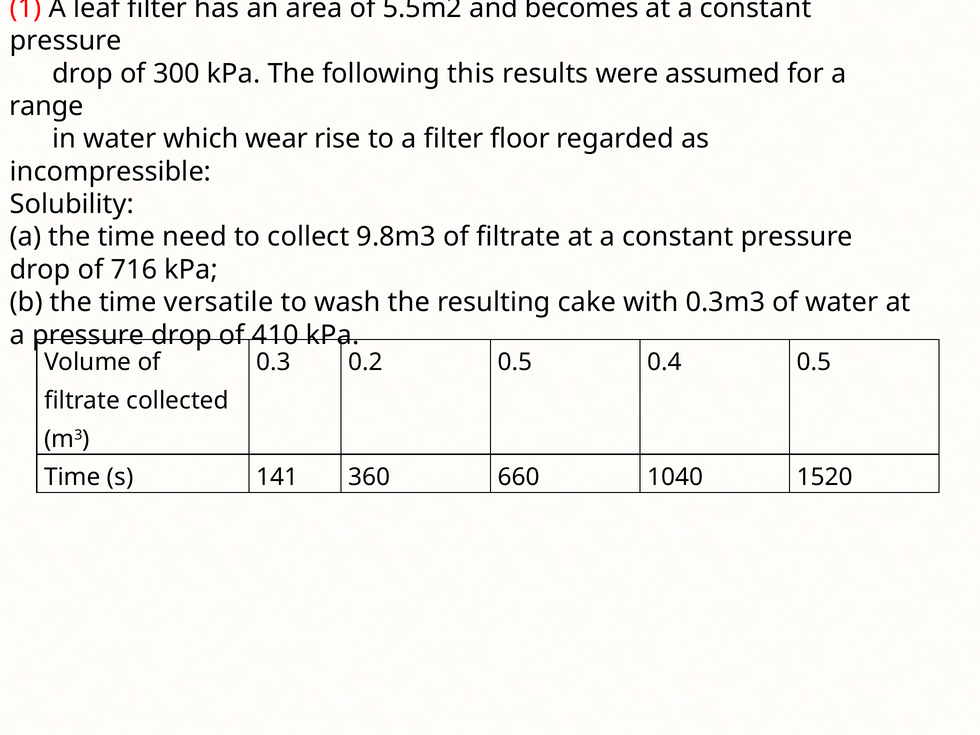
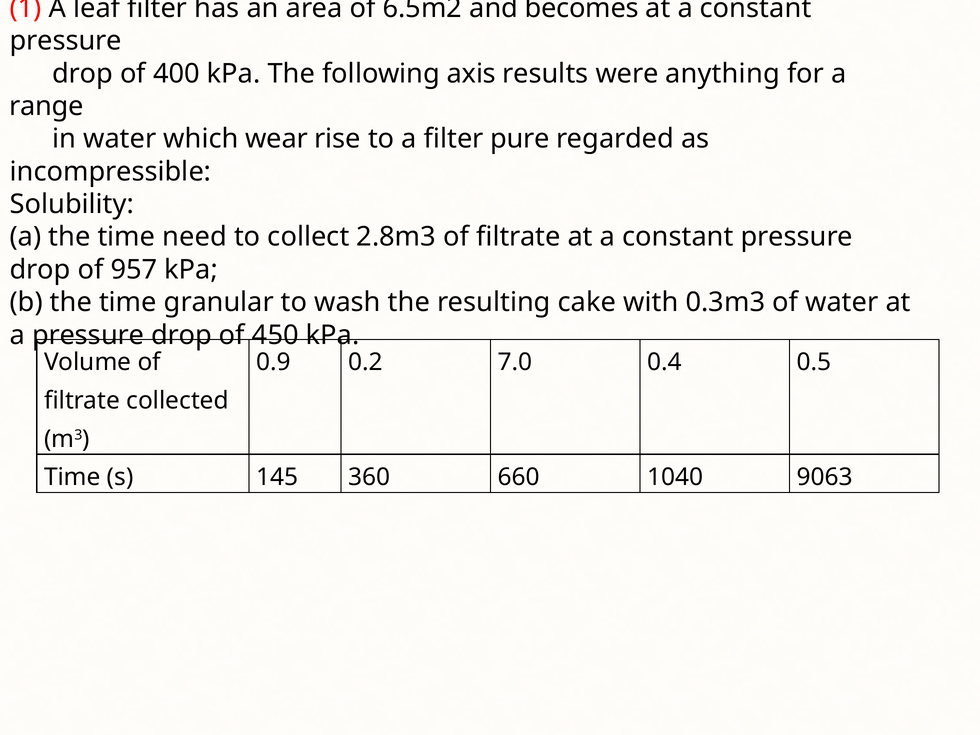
5.5m2: 5.5m2 -> 6.5m2
300: 300 -> 400
this: this -> axis
assumed: assumed -> anything
floor: floor -> pure
9.8m3: 9.8m3 -> 2.8m3
716: 716 -> 957
versatile: versatile -> granular
410: 410 -> 450
0.3: 0.3 -> 0.9
0.2 0.5: 0.5 -> 7.0
141: 141 -> 145
1520: 1520 -> 9063
